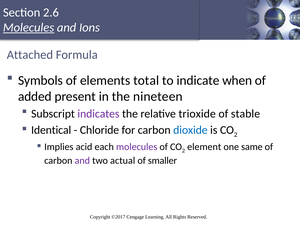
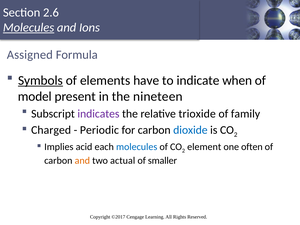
Attached: Attached -> Assigned
Symbols underline: none -> present
total: total -> have
added: added -> model
stable: stable -> family
Identical: Identical -> Charged
Chloride: Chloride -> Periodic
molecules at (137, 147) colour: purple -> blue
same: same -> often
and at (82, 160) colour: purple -> orange
